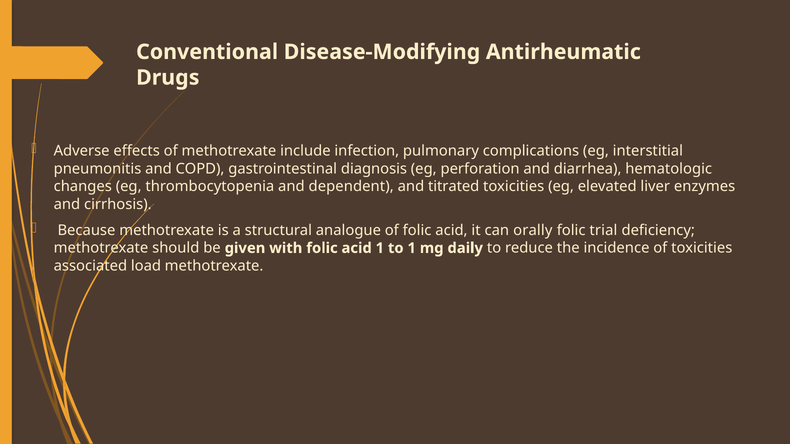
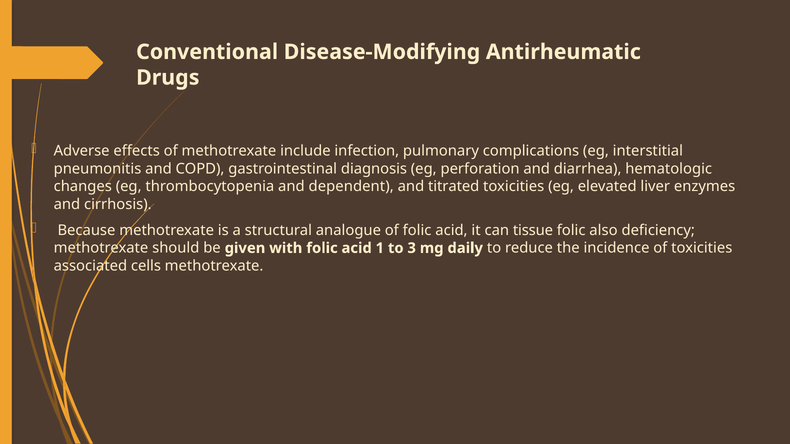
orally: orally -> tissue
trial: trial -> also
to 1: 1 -> 3
load: load -> cells
